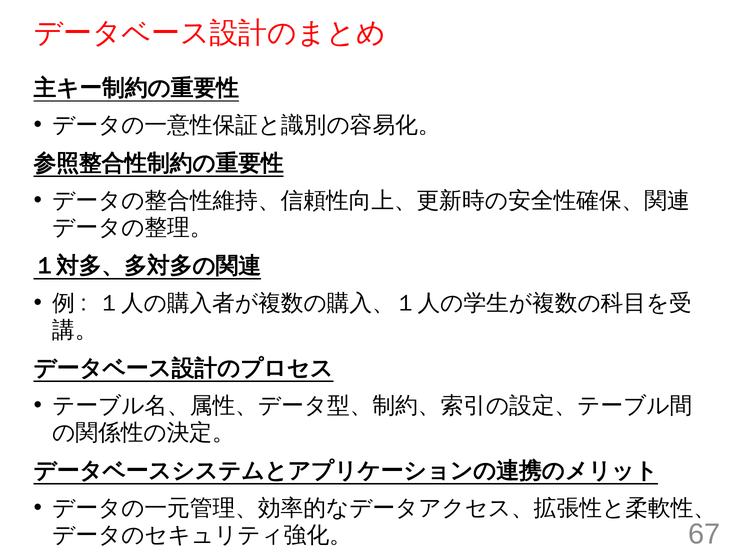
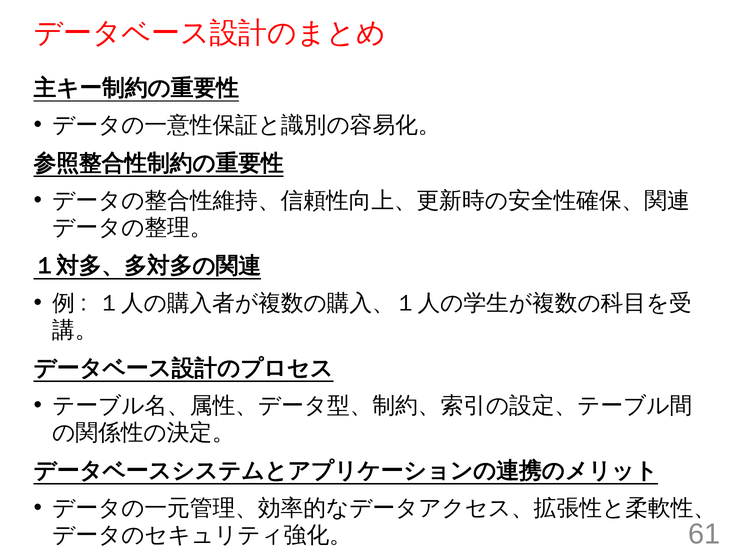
67: 67 -> 61
